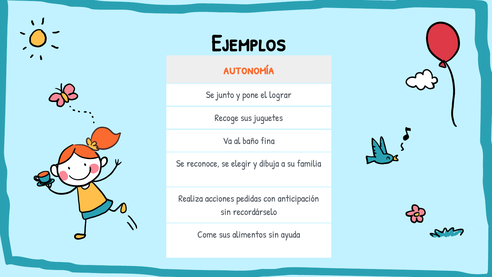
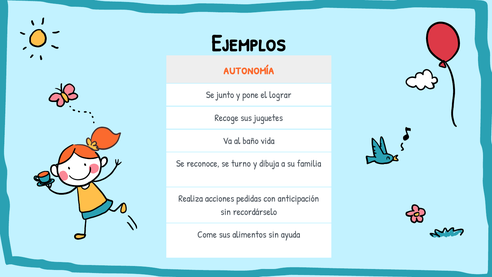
fina: fina -> vida
elegir: elegir -> turno
